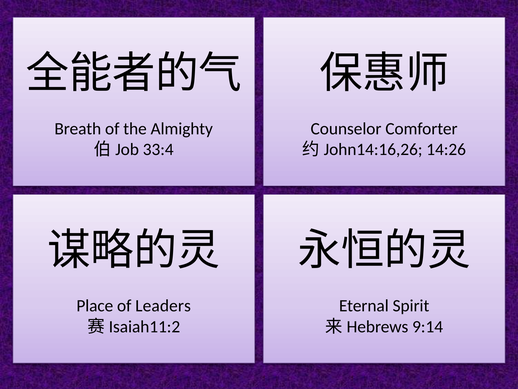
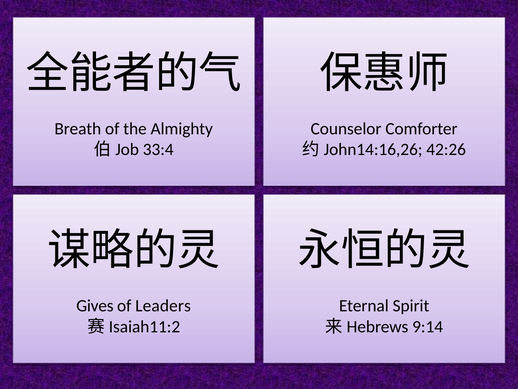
14:26: 14:26 -> 42:26
Place: Place -> Gives
